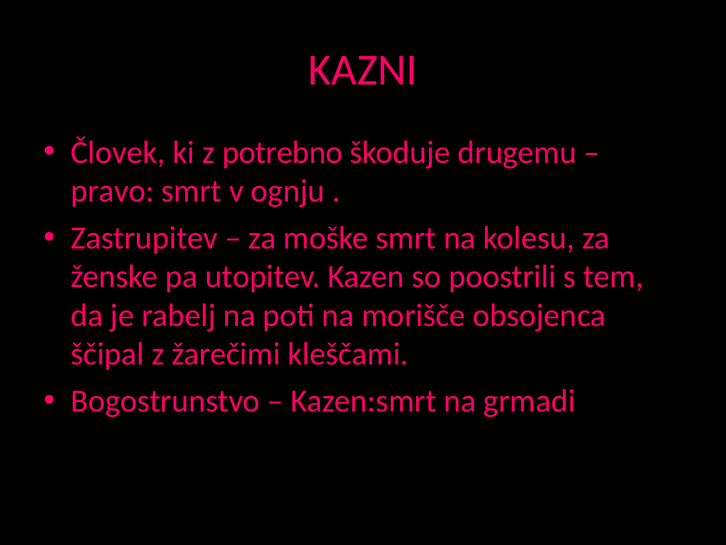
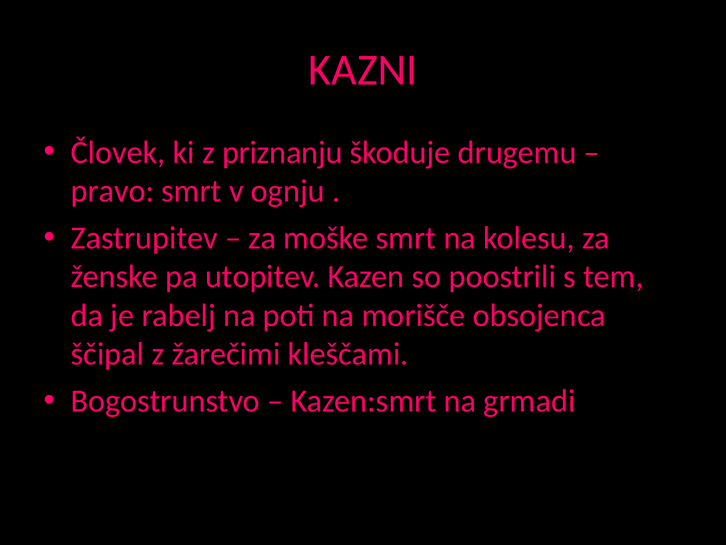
potrebno: potrebno -> priznanju
